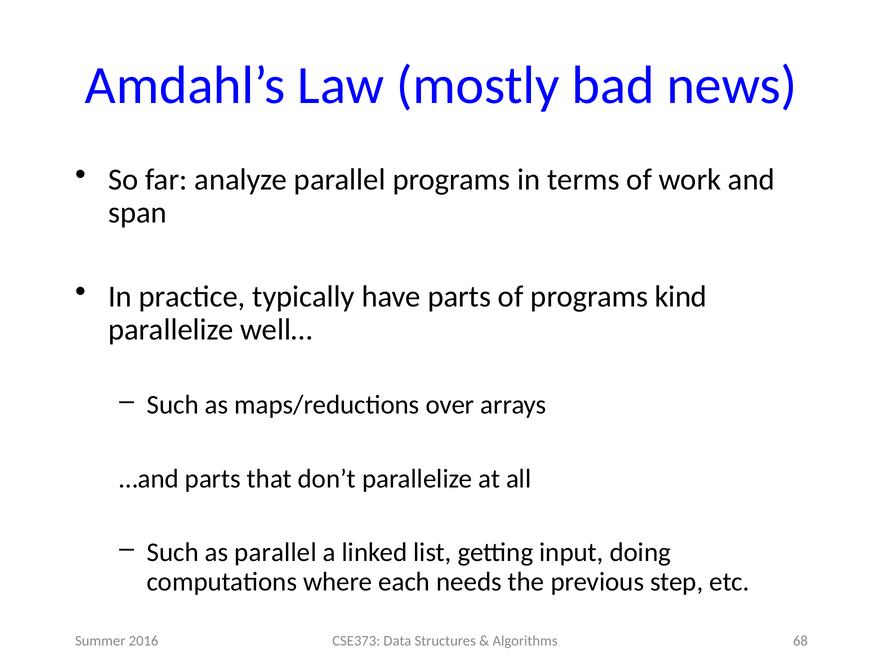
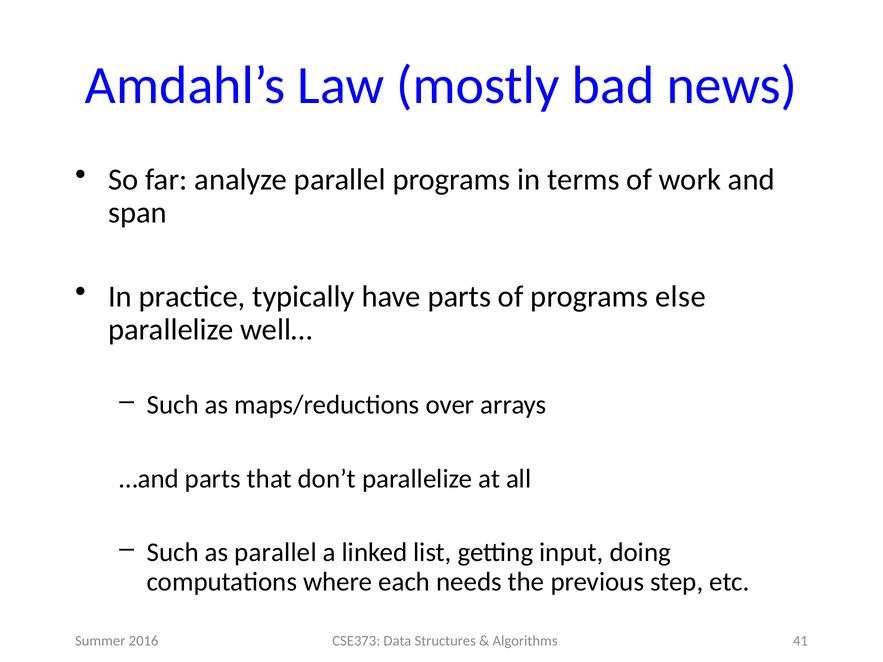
kind: kind -> else
68: 68 -> 41
